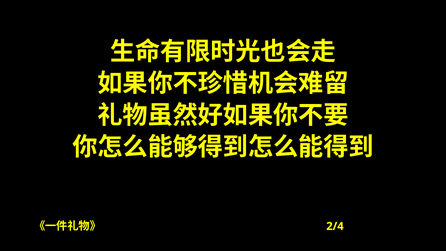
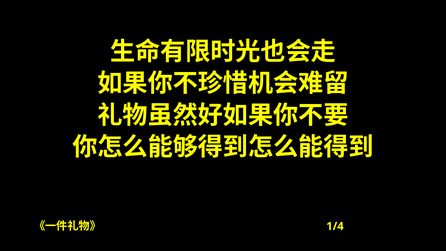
2/4: 2/4 -> 1/4
